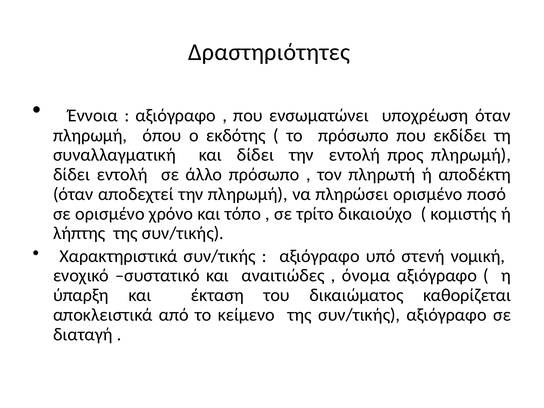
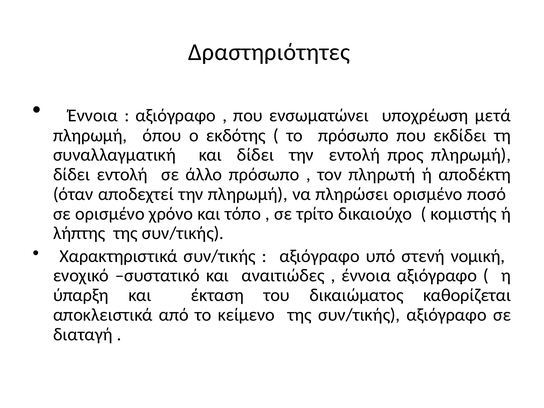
υποχρέωση όταν: όταν -> μετά
όνομα at (366, 276): όνομα -> έννοια
